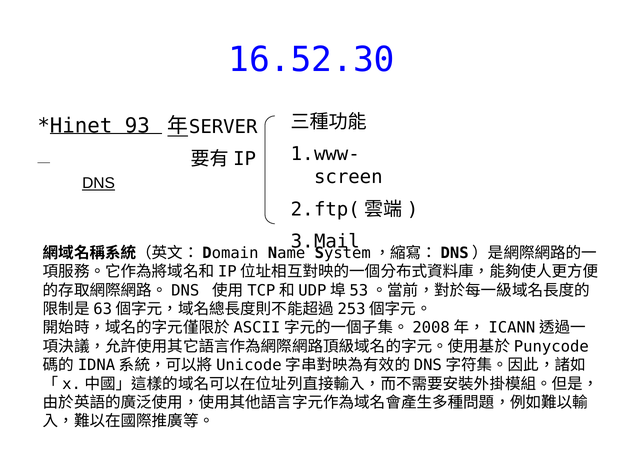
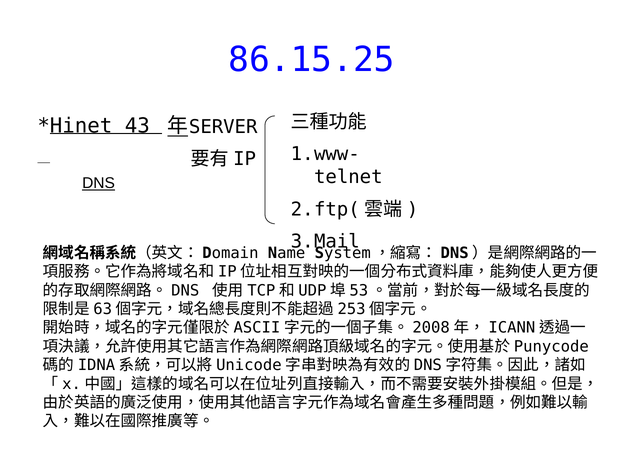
16.52.30: 16.52.30 -> 86.15.25
93: 93 -> 43
screen: screen -> telnet
